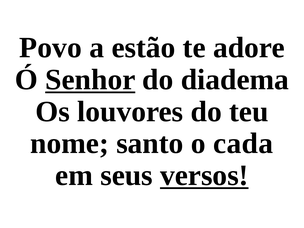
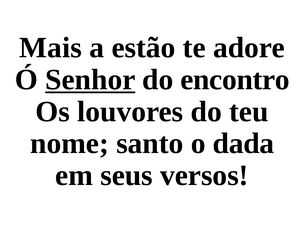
Povo: Povo -> Mais
diadema: diadema -> encontro
cada: cada -> dada
versos underline: present -> none
